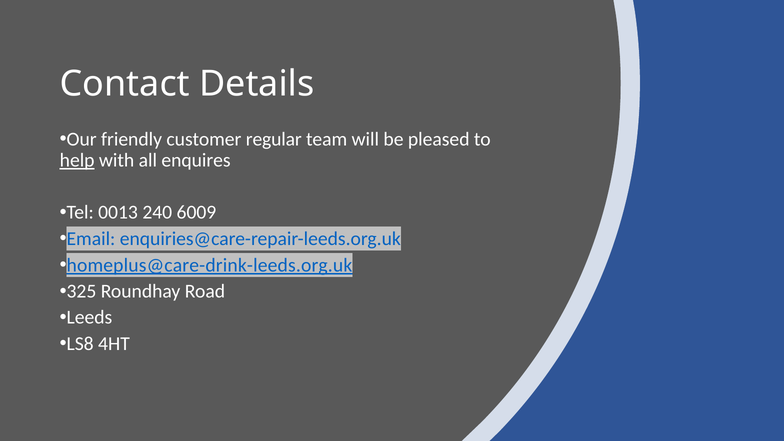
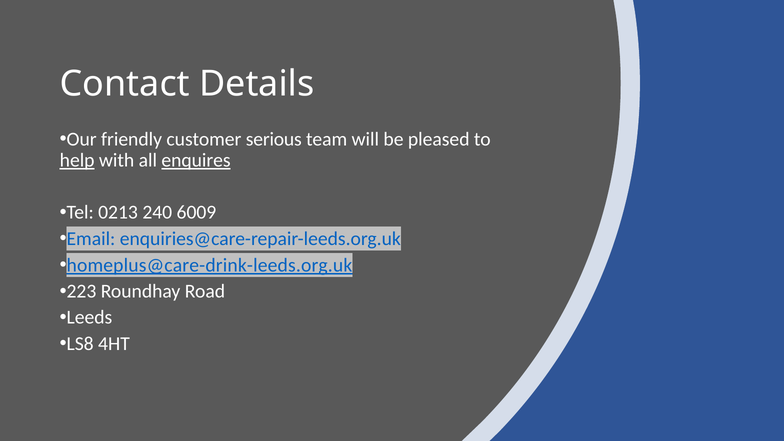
regular: regular -> serious
enquires underline: none -> present
0013: 0013 -> 0213
325: 325 -> 223
